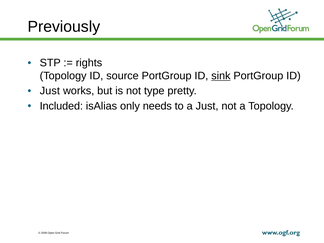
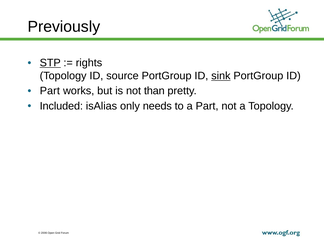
STP underline: none -> present
Just at (50, 91): Just -> Part
type: type -> than
a Just: Just -> Part
